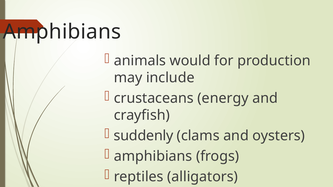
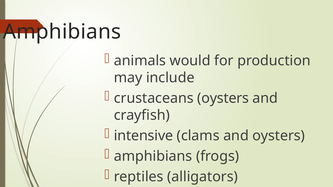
crustaceans energy: energy -> oysters
suddenly: suddenly -> intensive
